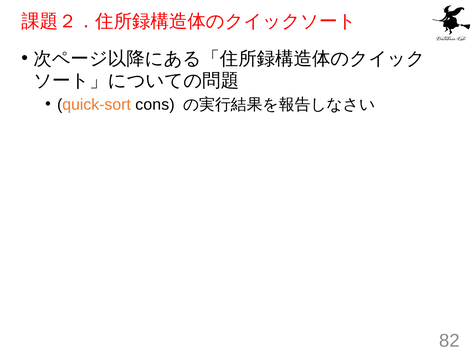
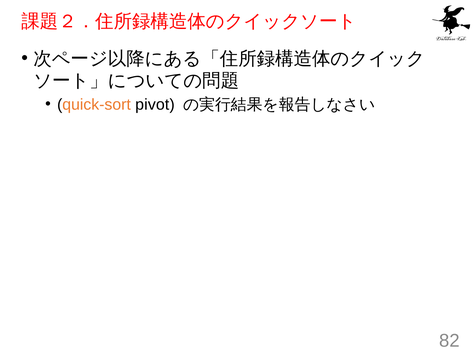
cons: cons -> pivot
